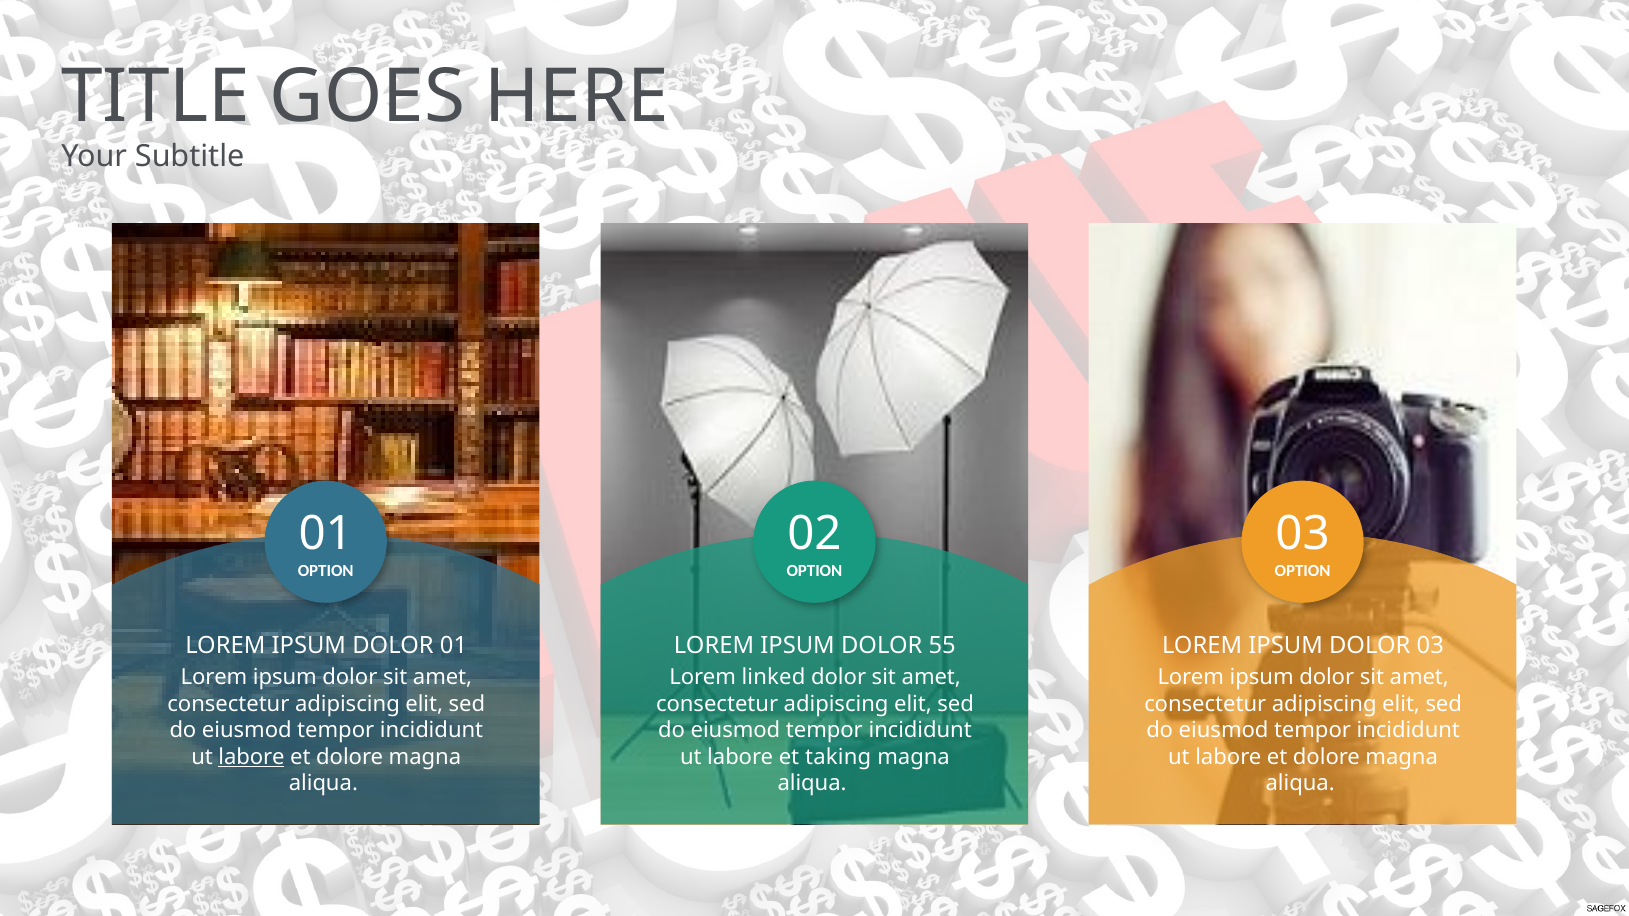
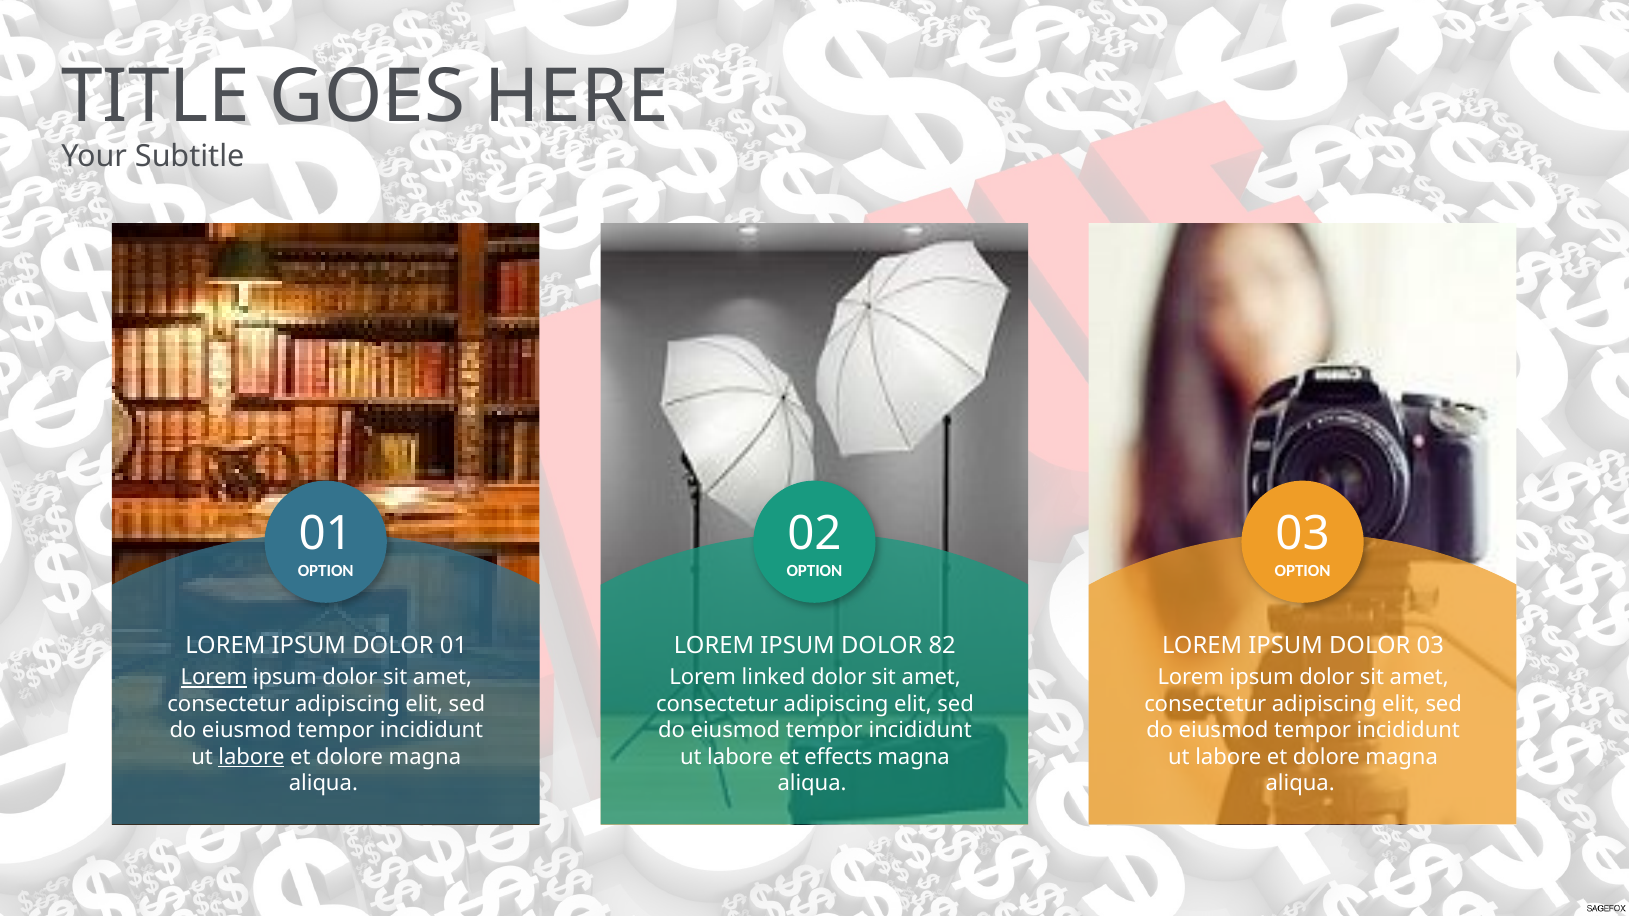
55: 55 -> 82
Lorem at (214, 678) underline: none -> present
taking: taking -> effects
